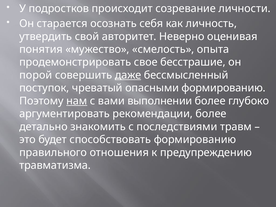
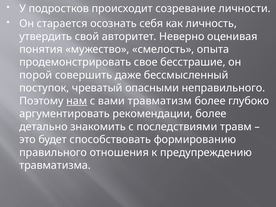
даже underline: present -> none
опасными формированию: формированию -> неправильного
выполнении: выполнении -> травматизм
